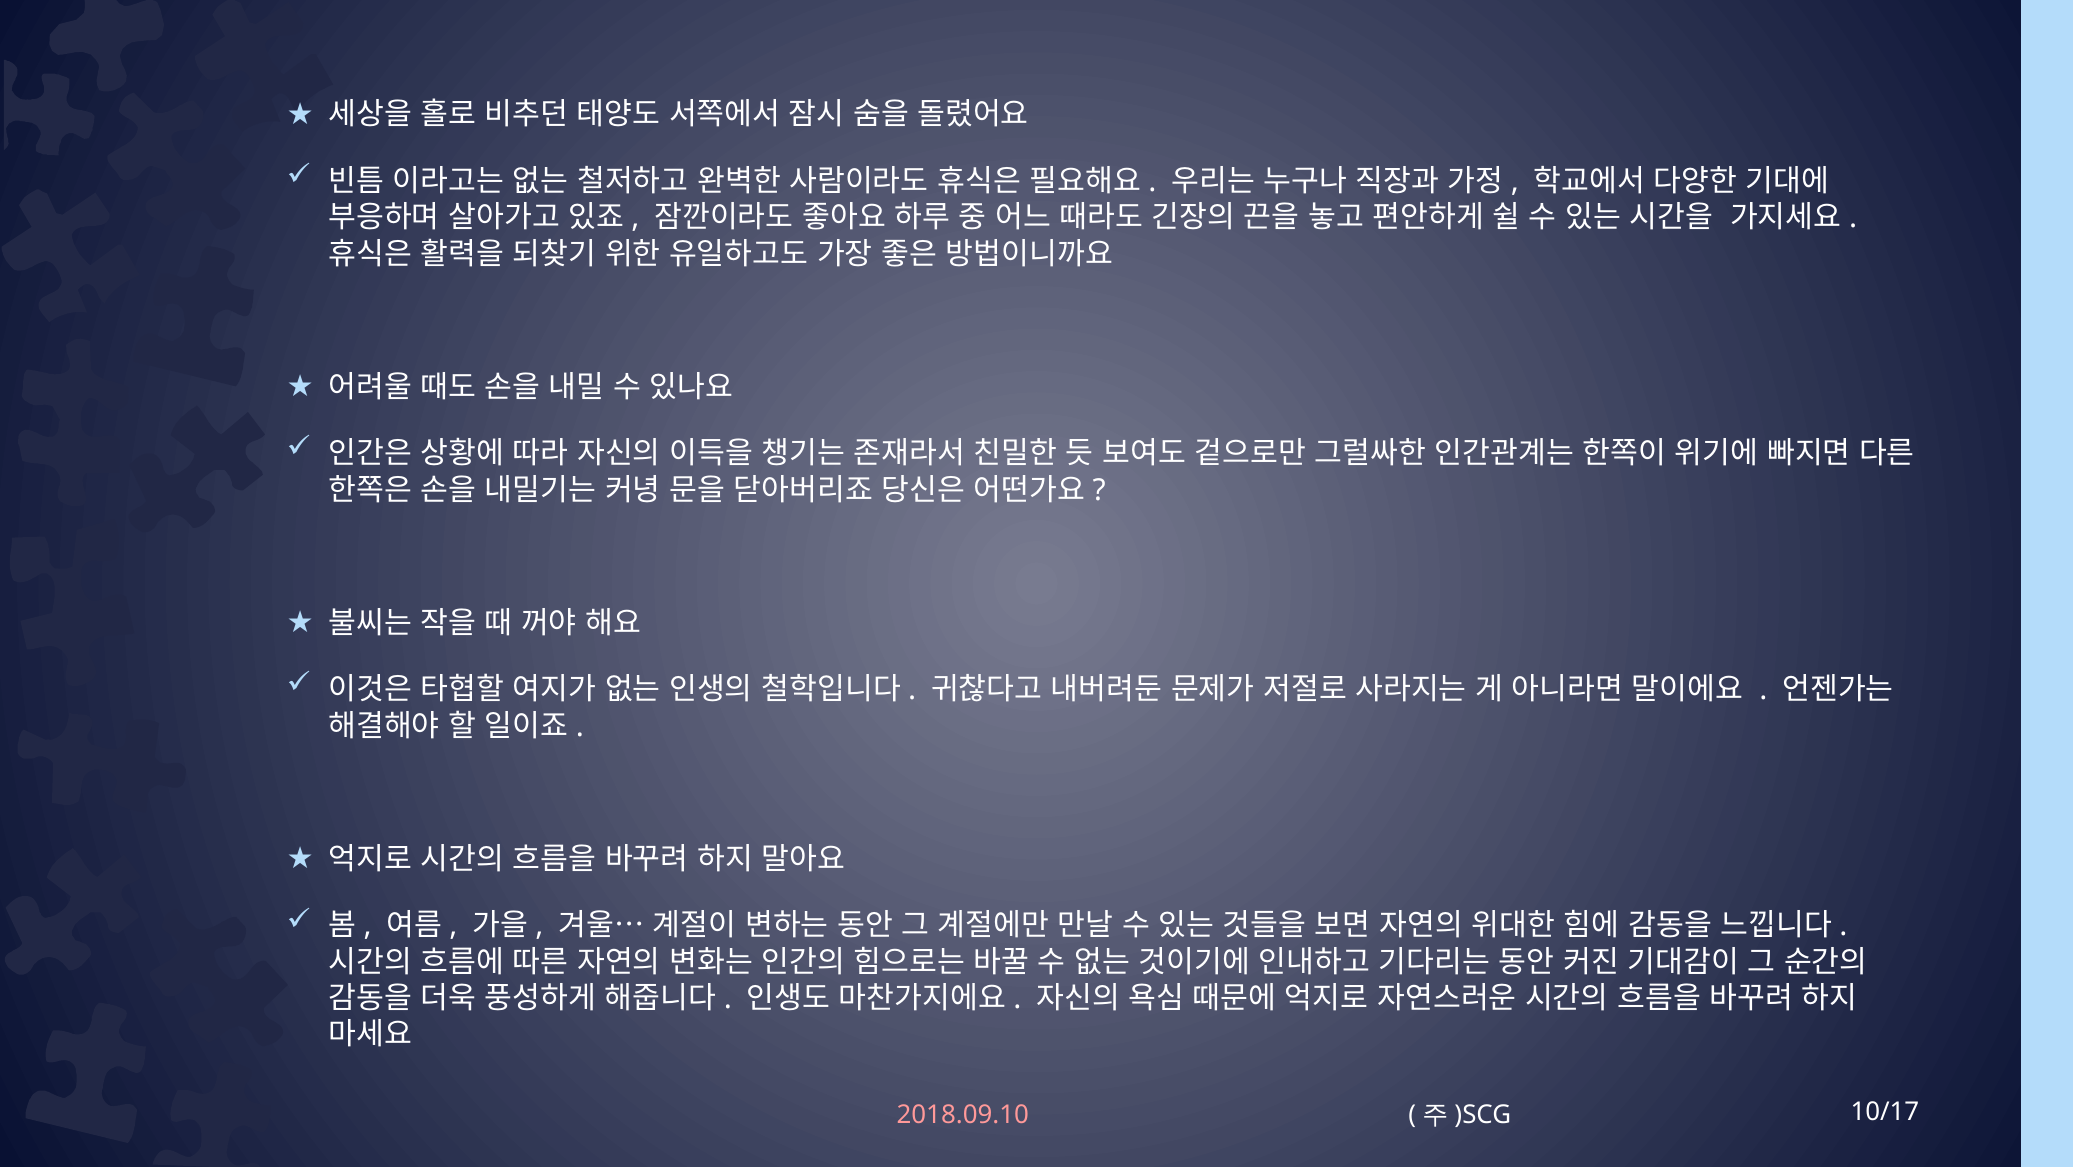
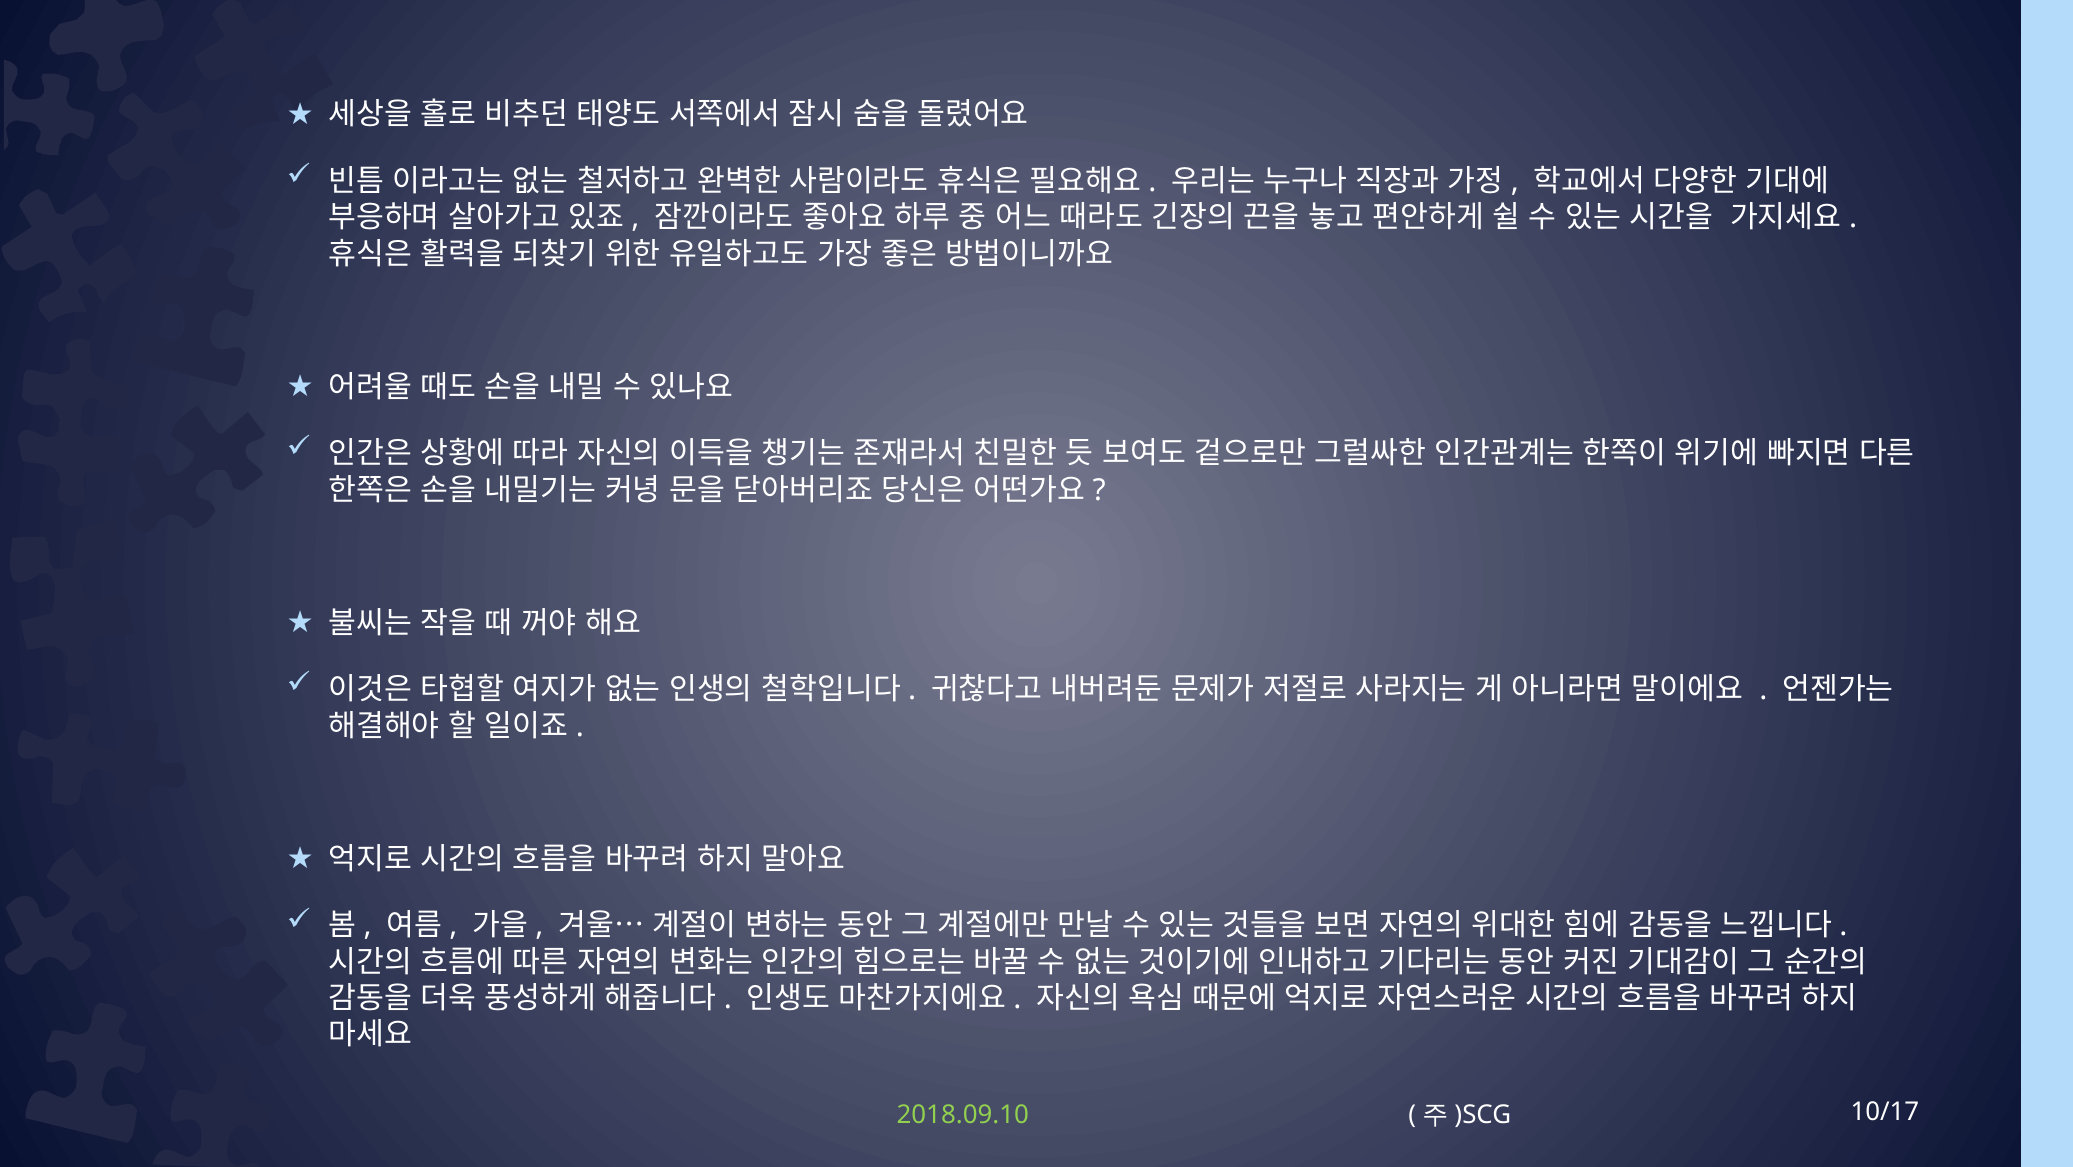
2018.09.10 colour: pink -> light green
